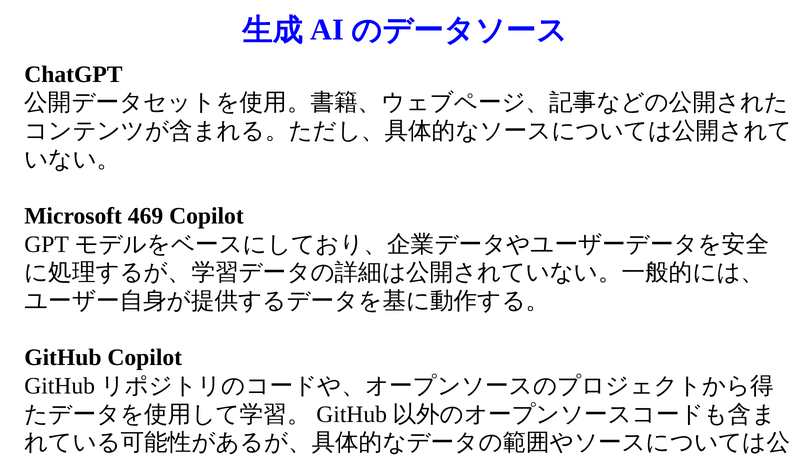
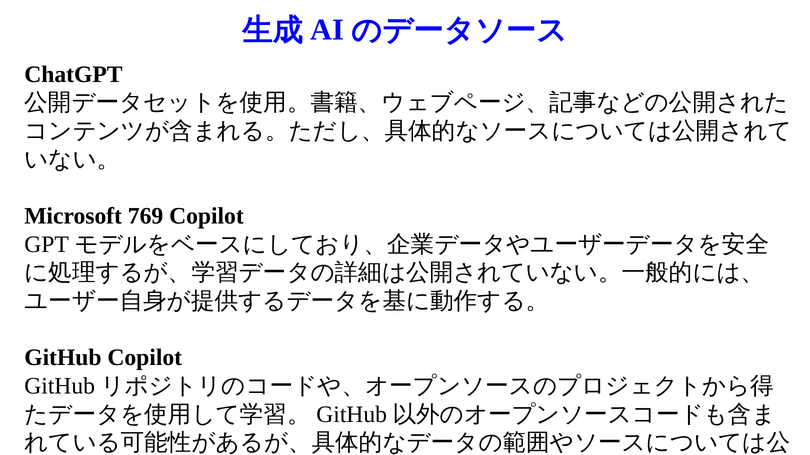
469: 469 -> 769
